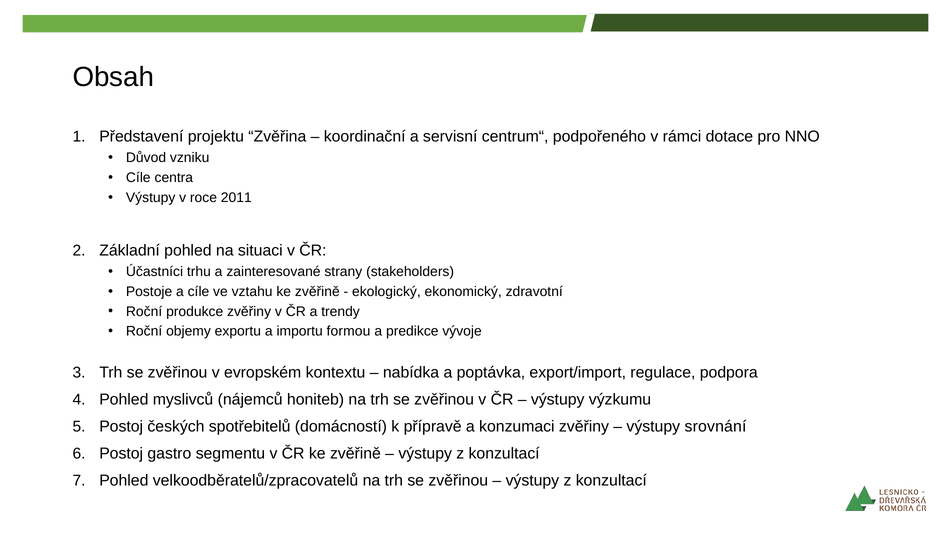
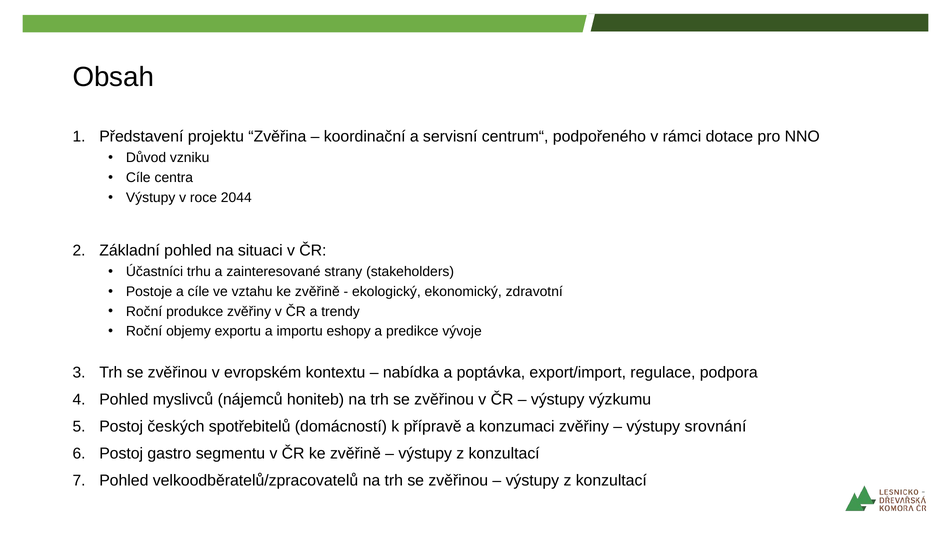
2011: 2011 -> 2044
formou: formou -> eshopy
